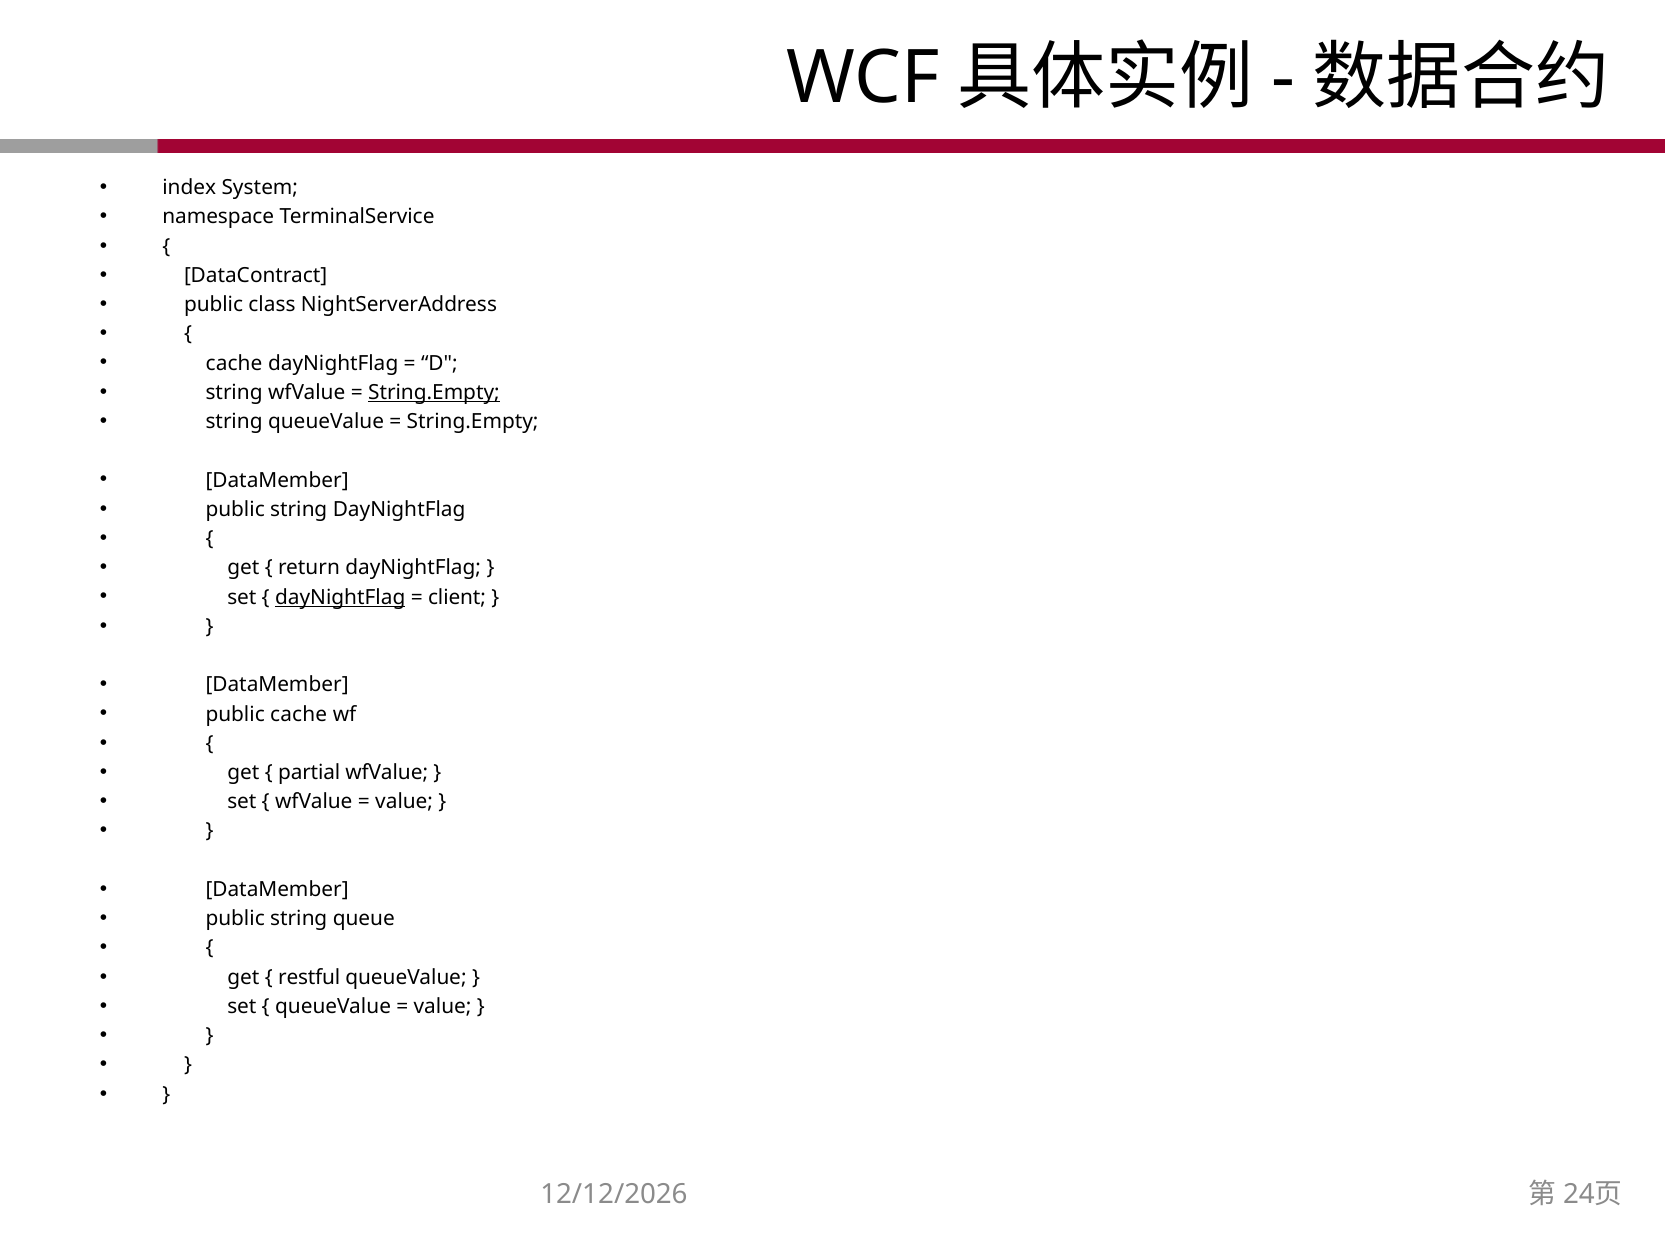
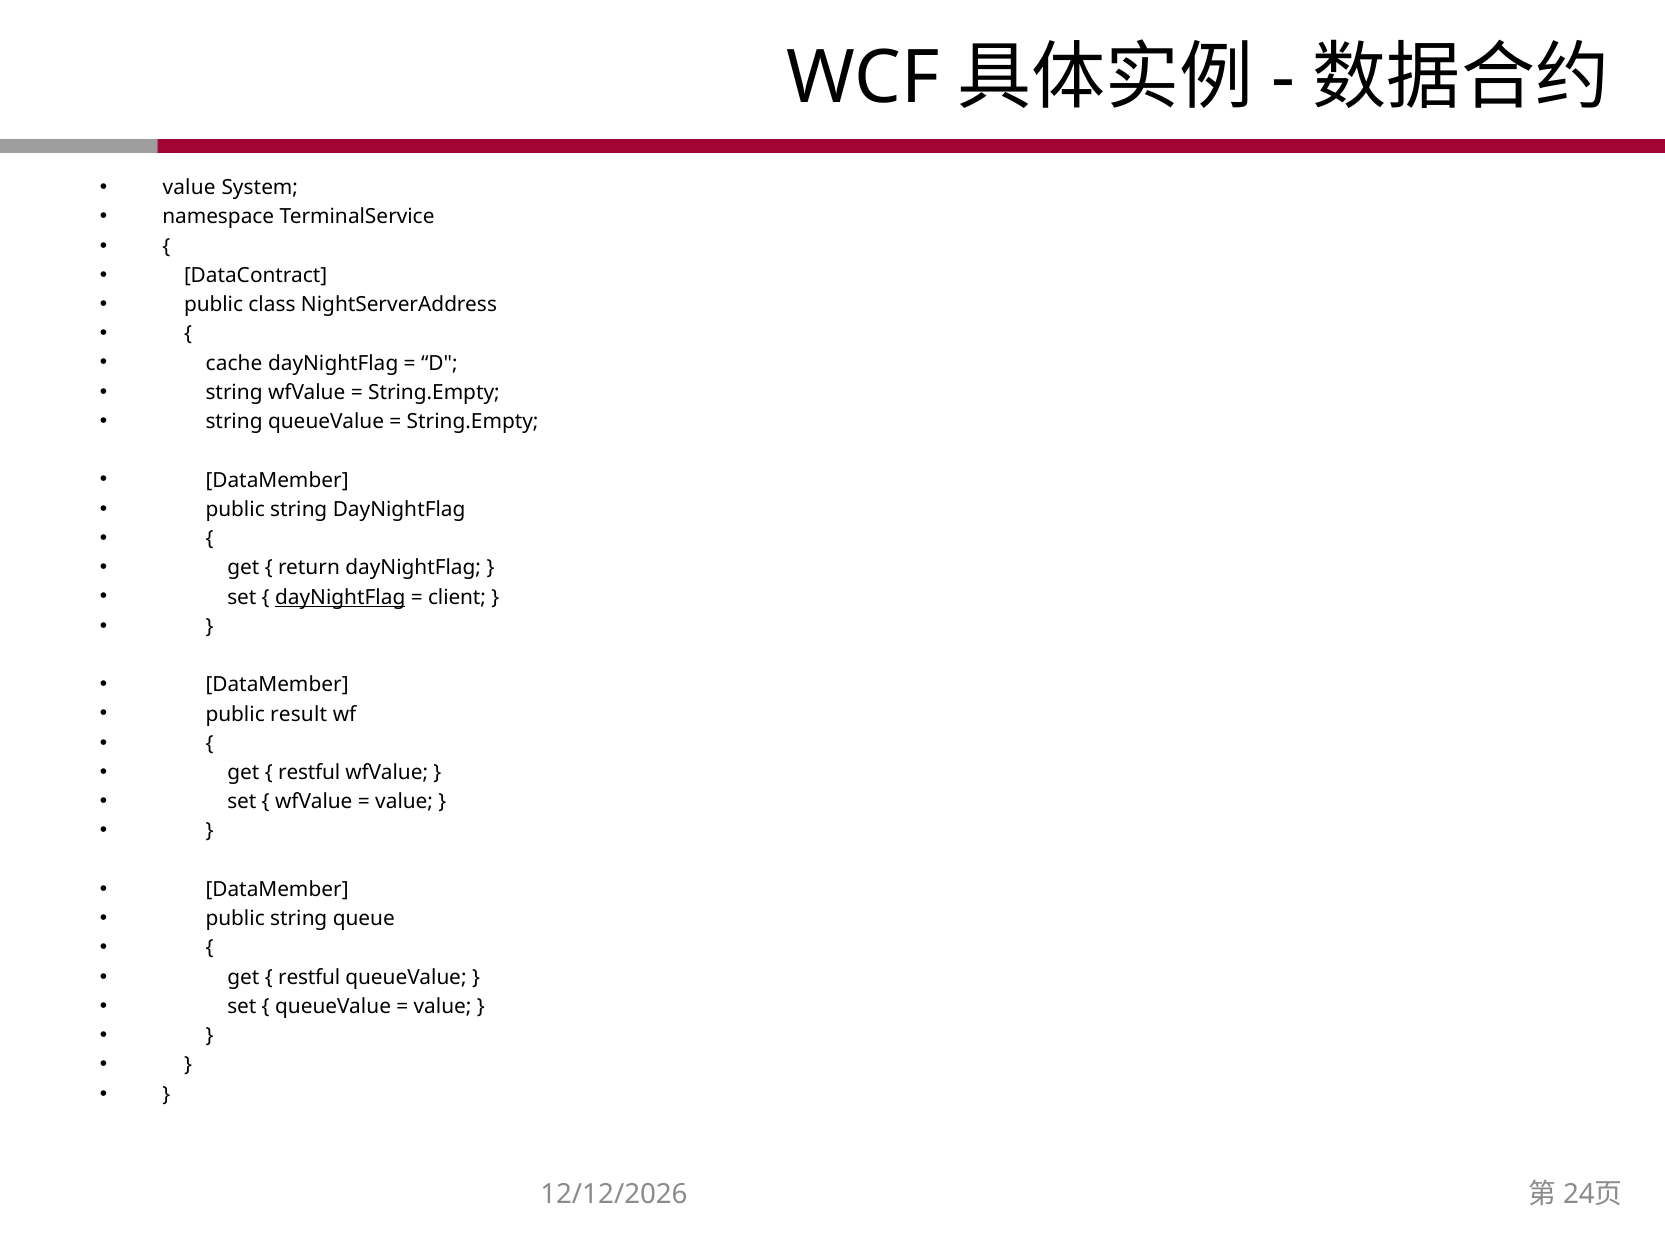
index at (189, 188): index -> value
String.Empty at (434, 392) underline: present -> none
public cache: cache -> result
partial at (309, 772): partial -> restful
